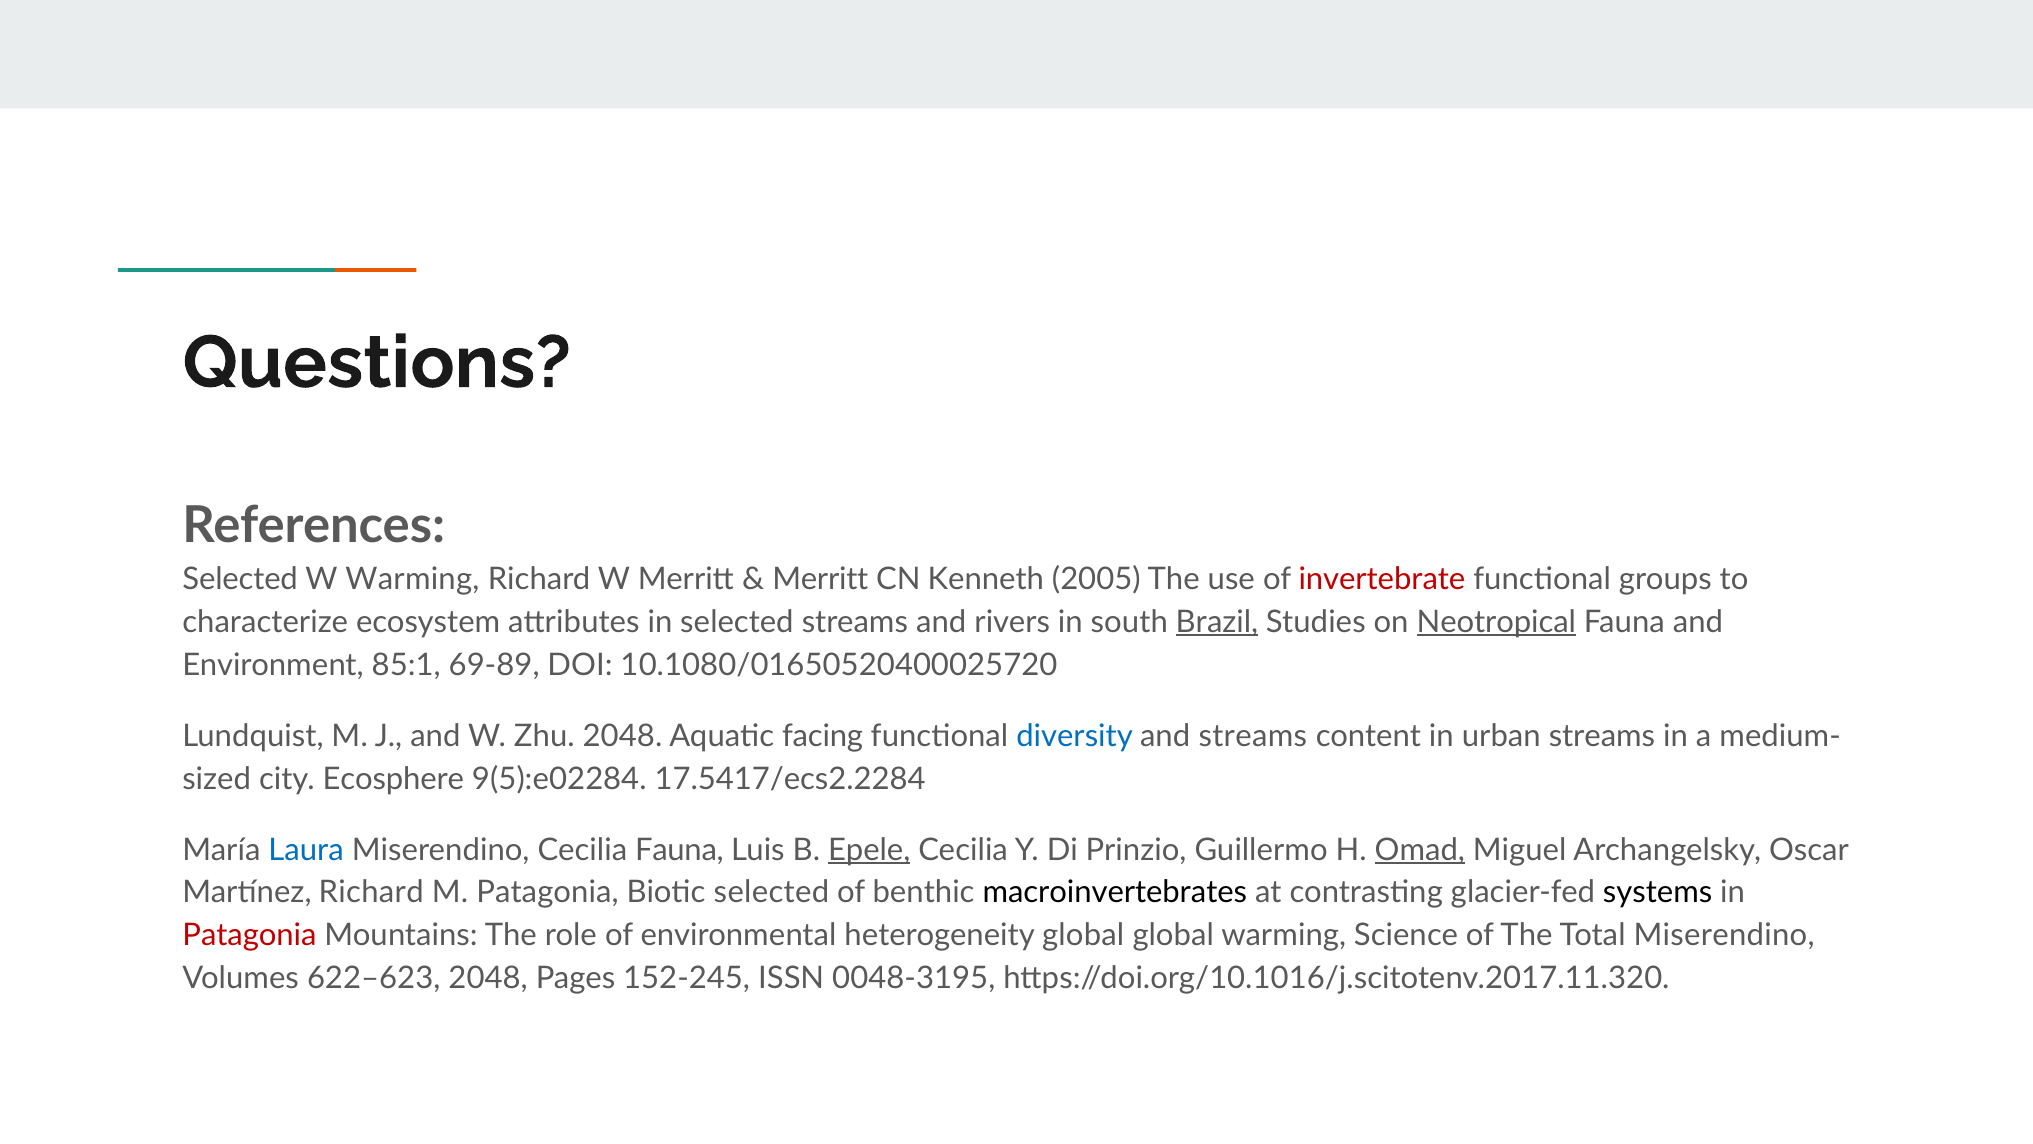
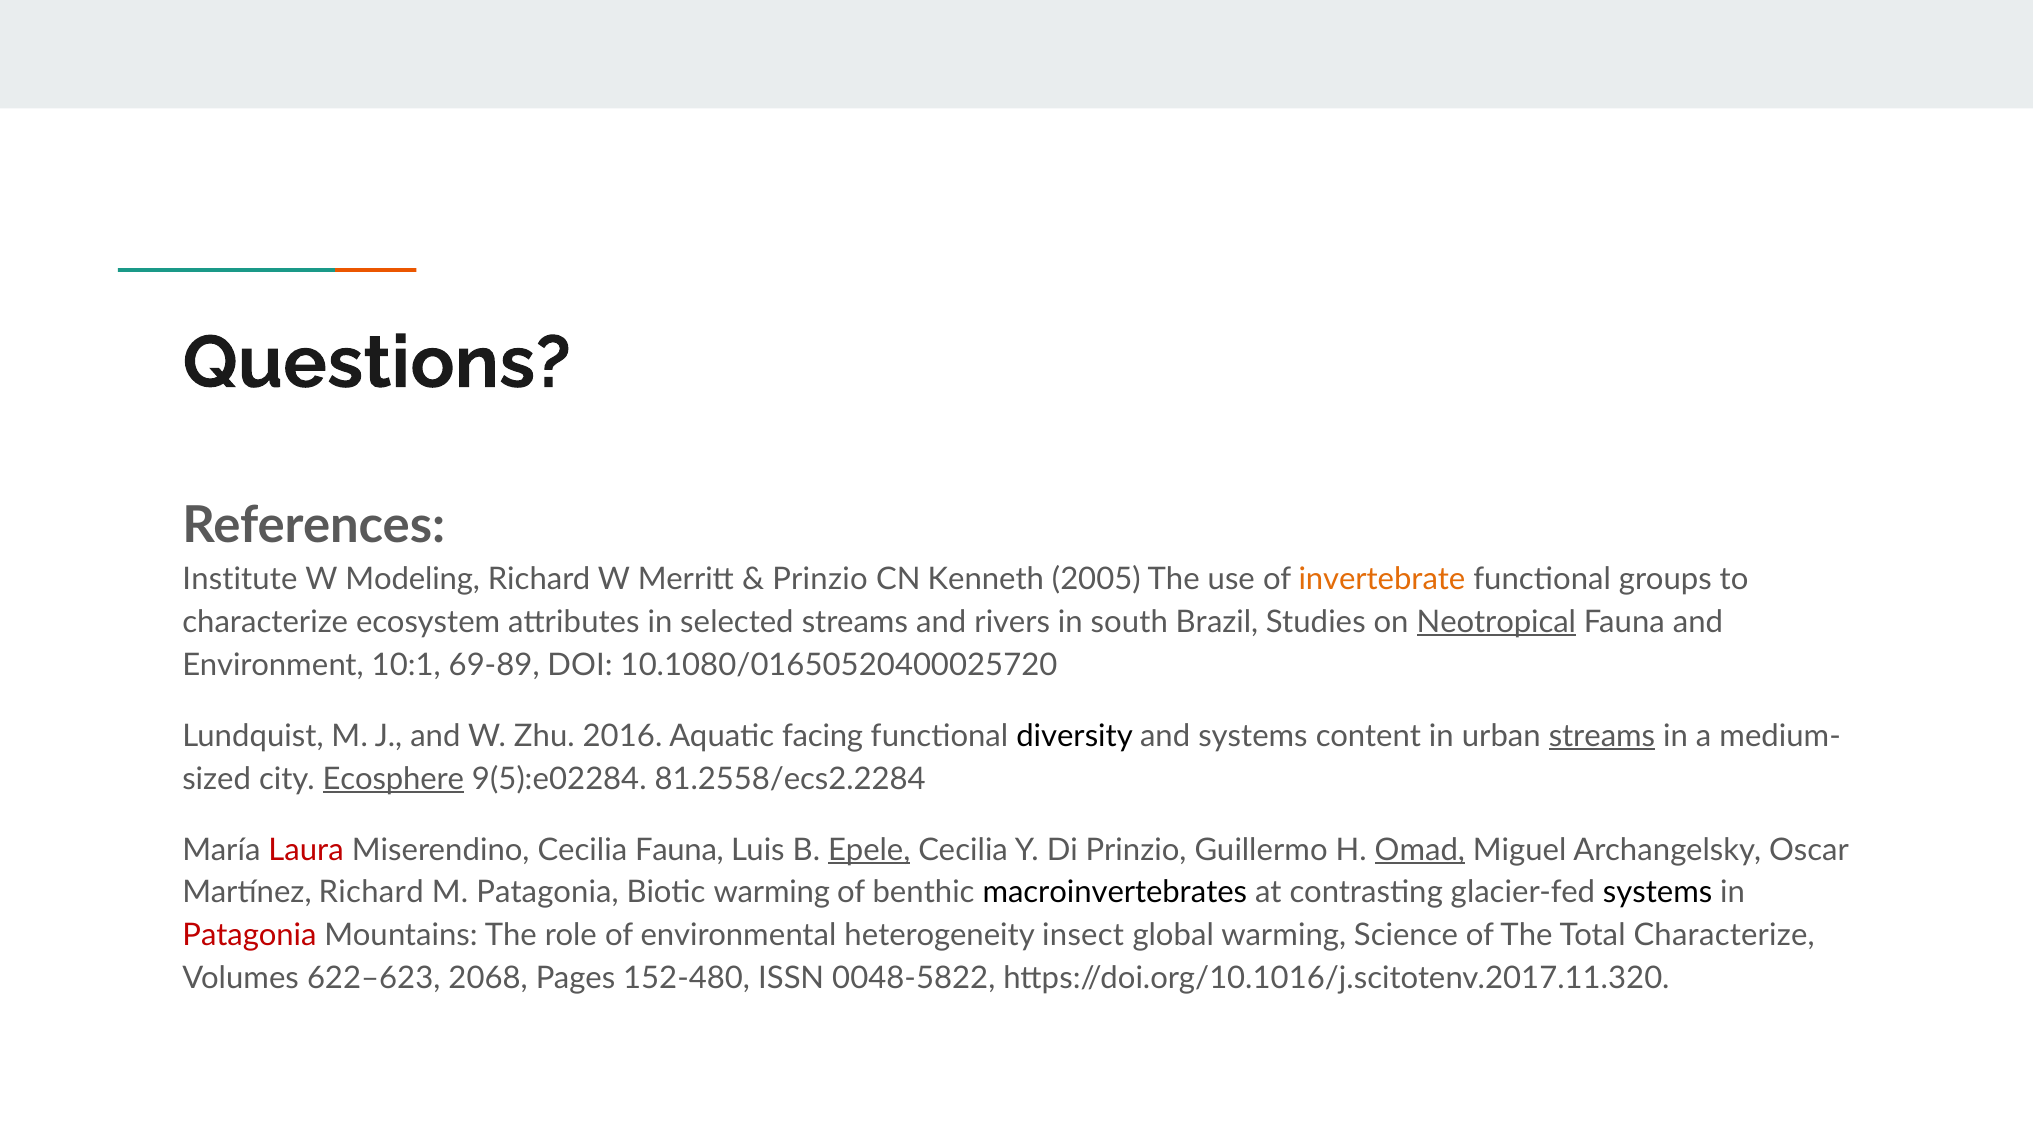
Selected at (240, 579): Selected -> Institute
W Warming: Warming -> Modeling
Merritt at (820, 579): Merritt -> Prinzio
invertebrate colour: red -> orange
Brazil underline: present -> none
85:1: 85:1 -> 10:1
Zhu 2048: 2048 -> 2016
diversity colour: blue -> black
and streams: streams -> systems
streams at (1602, 736) underline: none -> present
Ecosphere underline: none -> present
17.5417/ecs2.2284: 17.5417/ecs2.2284 -> 81.2558/ecs2.2284
Laura colour: blue -> red
Biotic selected: selected -> warming
heterogeneity global: global -> insect
Total Miserendino: Miserendino -> Characterize
622–623 2048: 2048 -> 2068
152-245: 152-245 -> 152-480
0048-3195: 0048-3195 -> 0048-5822
